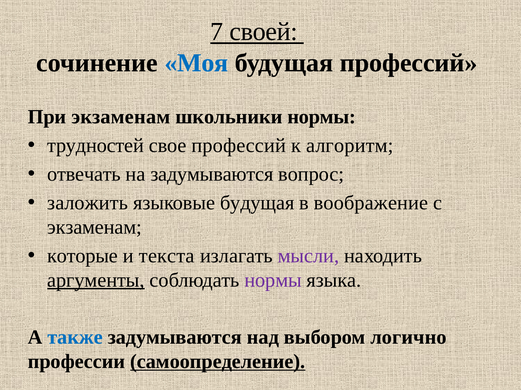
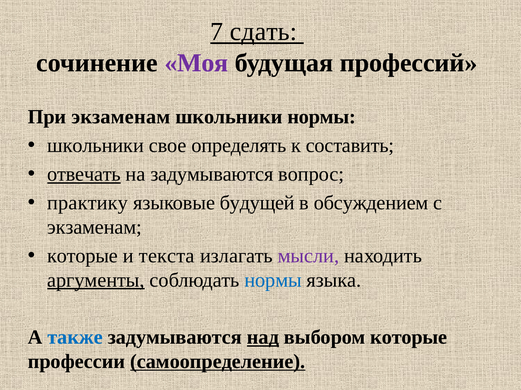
своей: своей -> сдать
Моя colour: blue -> purple
трудностей at (96, 146): трудностей -> школьники
свое профессий: профессий -> определять
алгоритм: алгоритм -> составить
отвечать underline: none -> present
заложить: заложить -> практику
языковые будущая: будущая -> будущей
воображение: воображение -> обсуждением
нормы at (273, 281) colour: purple -> blue
над underline: none -> present
выбором логично: логично -> которые
